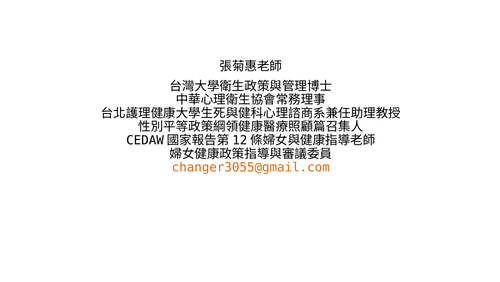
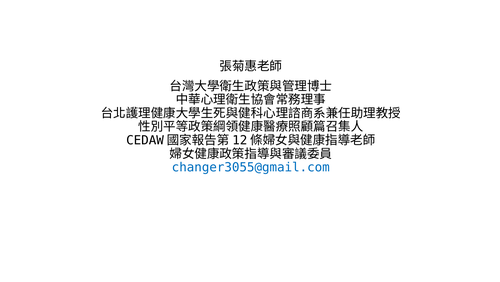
changer3055@gmail.com colour: orange -> blue
